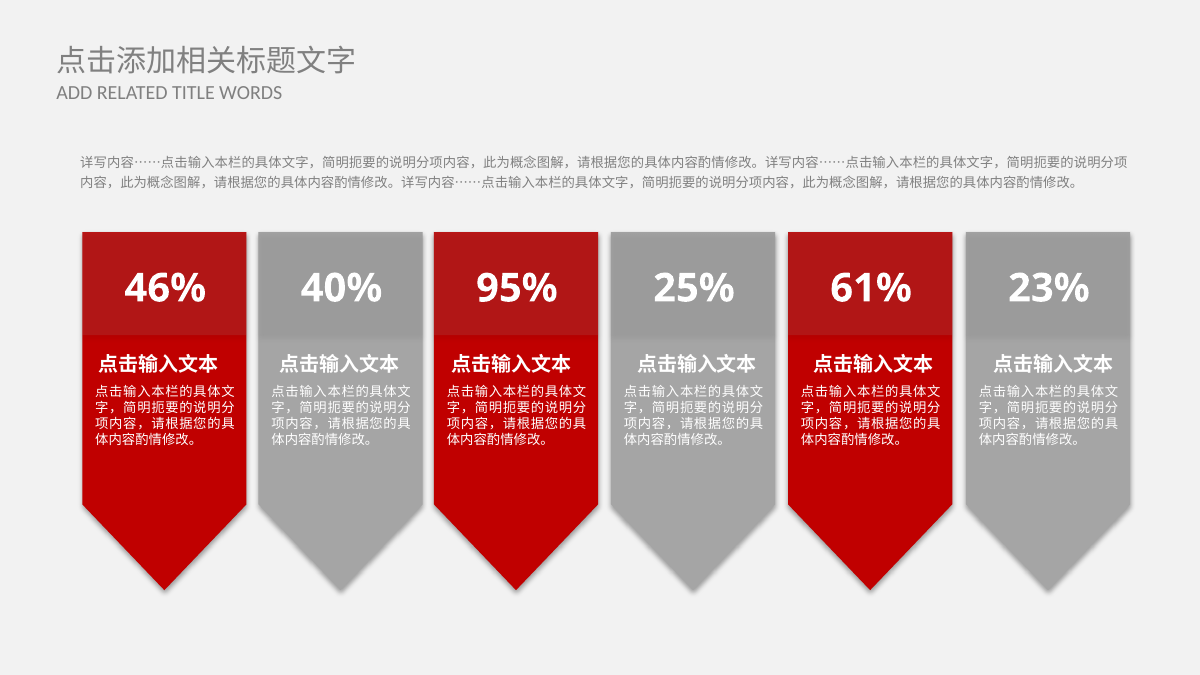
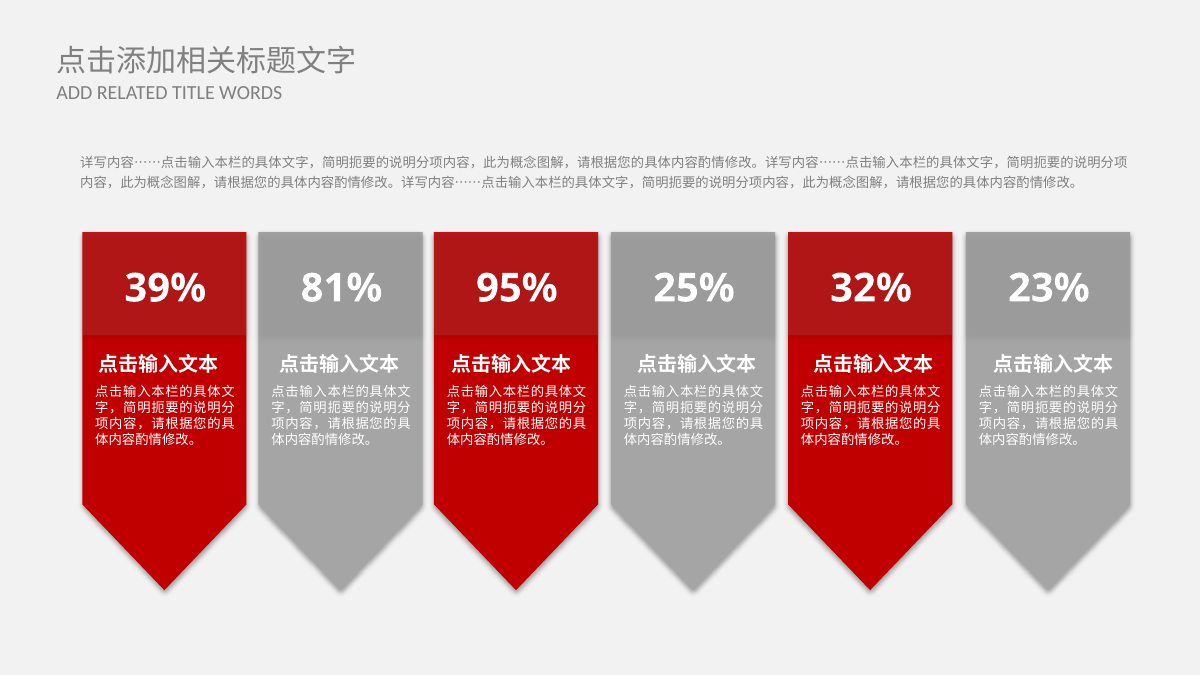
46%: 46% -> 39%
40%: 40% -> 81%
61%: 61% -> 32%
